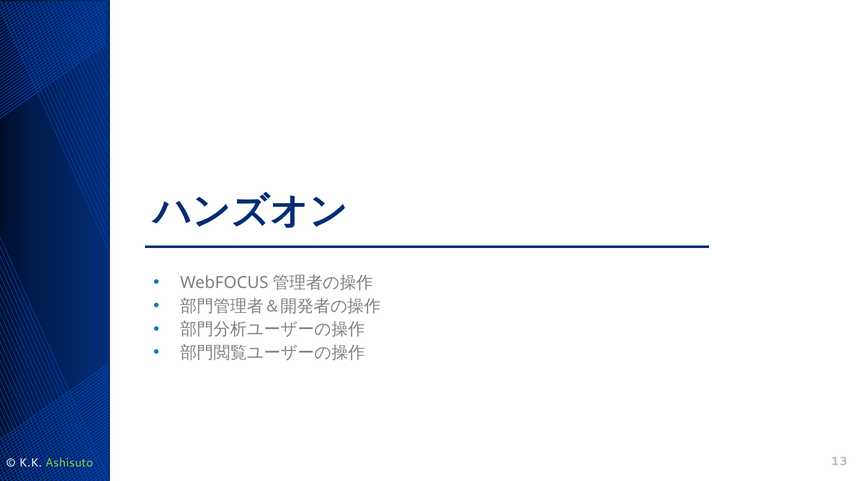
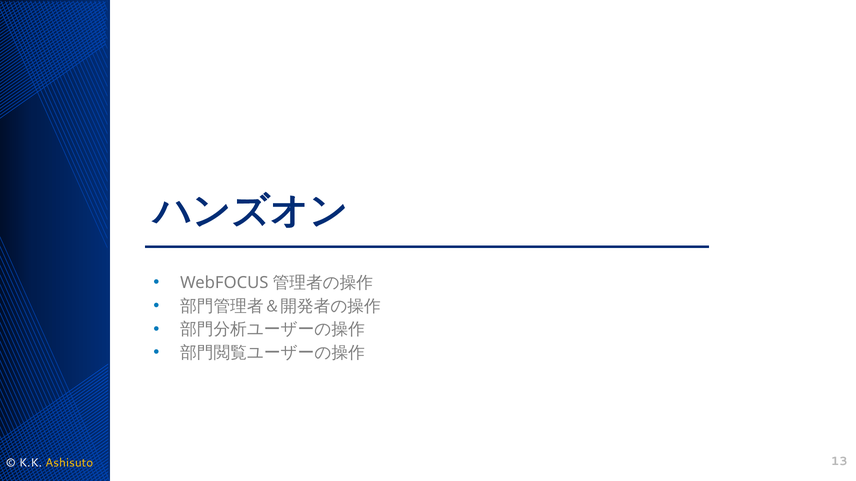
Ashisuto colour: light green -> yellow
